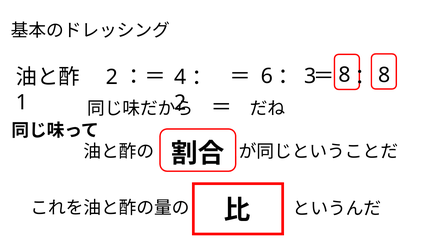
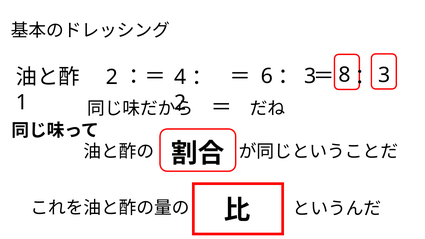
8 8: 8 -> 3
